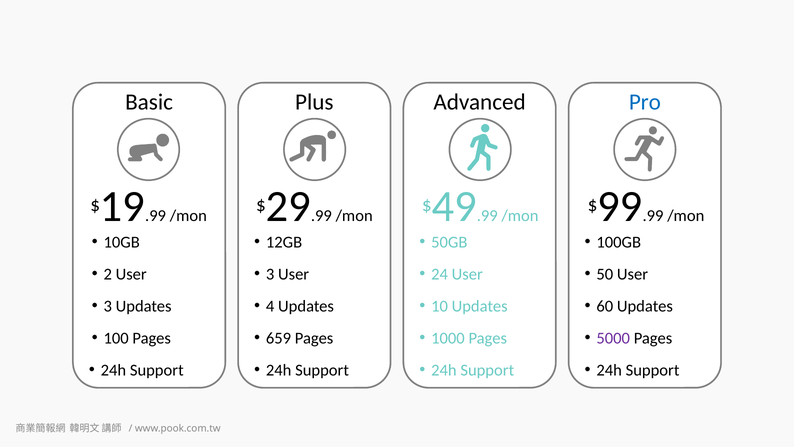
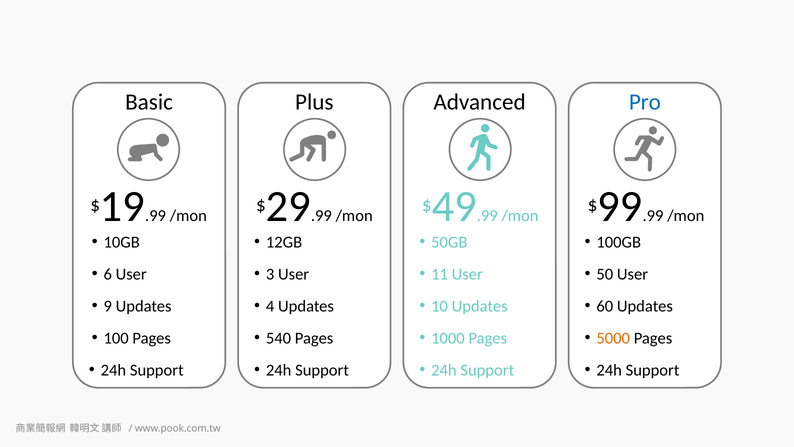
2: 2 -> 6
24: 24 -> 11
3 at (108, 306): 3 -> 9
659: 659 -> 540
5000 colour: purple -> orange
